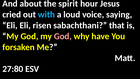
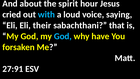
risen: risen -> their
God at (63, 36) colour: pink -> light blue
27:80: 27:80 -> 27:91
